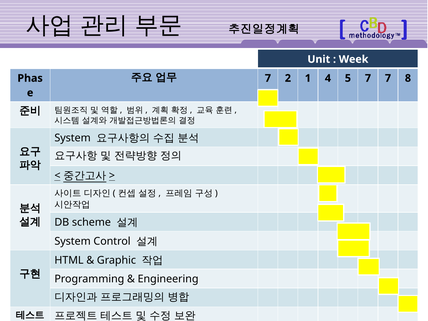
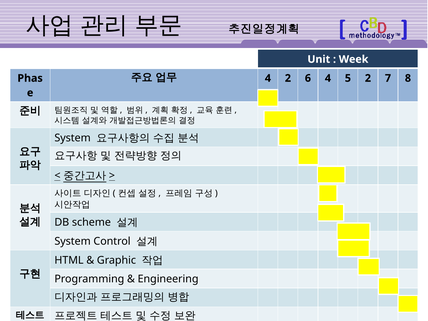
7 at (268, 78): 7 -> 4
1: 1 -> 6
5 7: 7 -> 2
